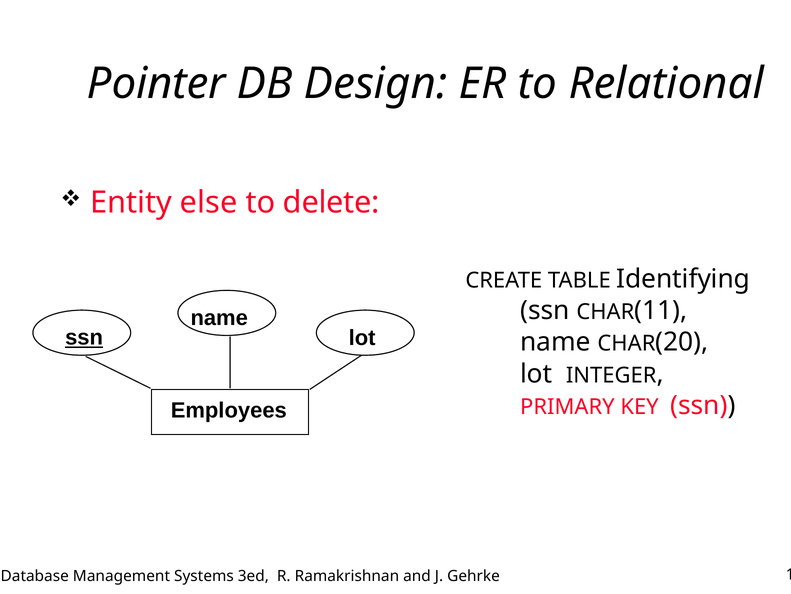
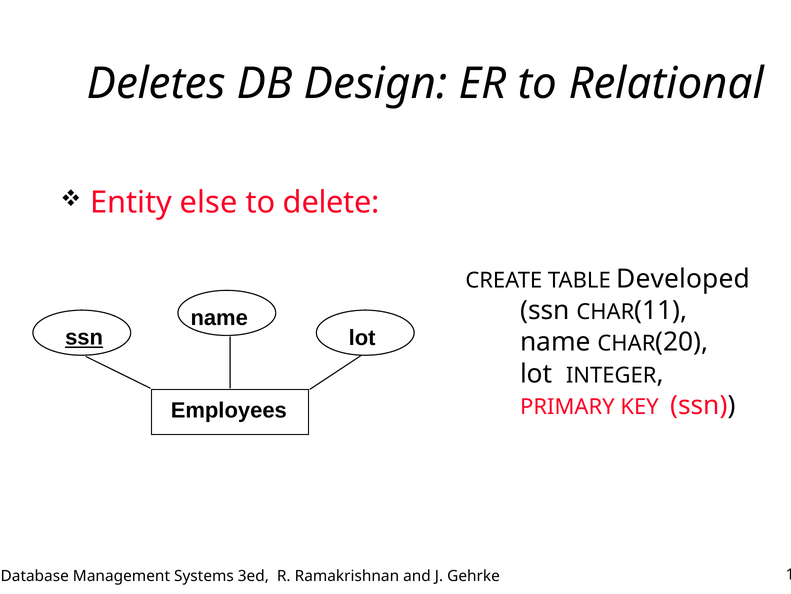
Pointer: Pointer -> Deletes
Identifying: Identifying -> Developed
